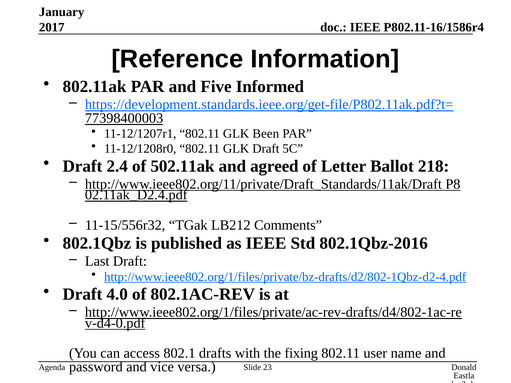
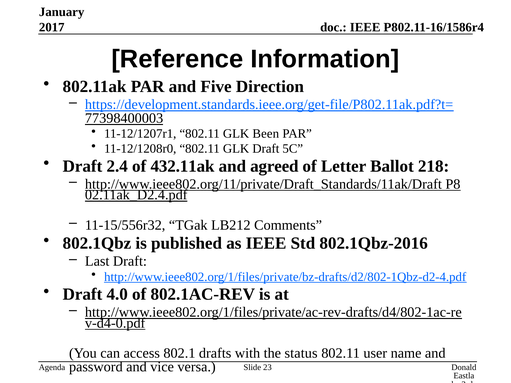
Informed: Informed -> Direction
502.11ak: 502.11ak -> 432.11ak
fixing: fixing -> status
